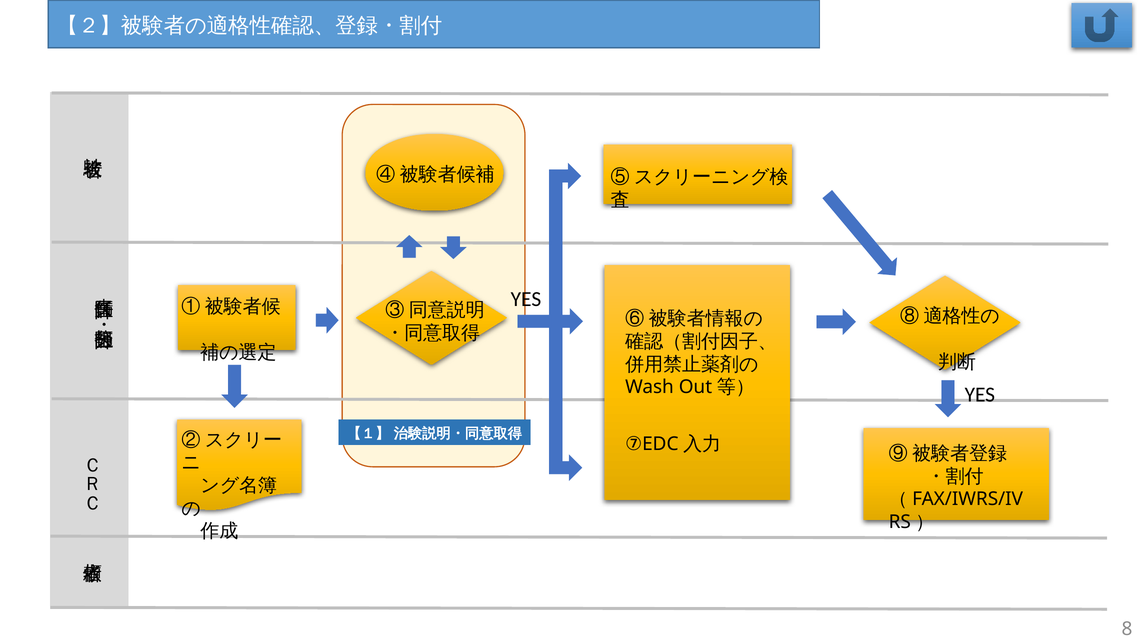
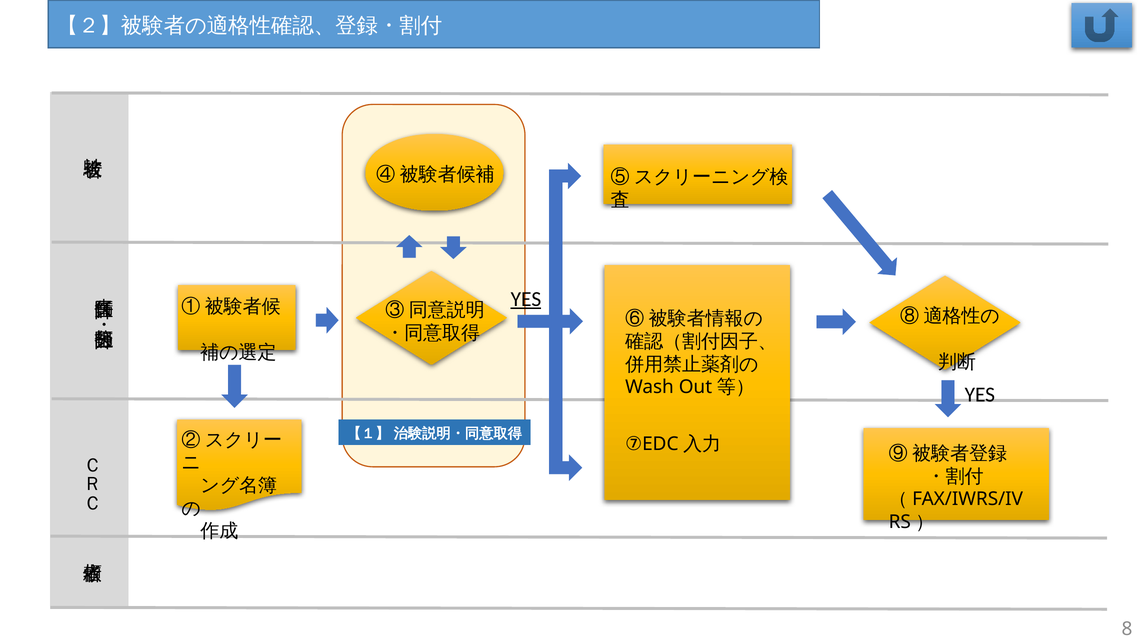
YES at (526, 299) underline: none -> present
